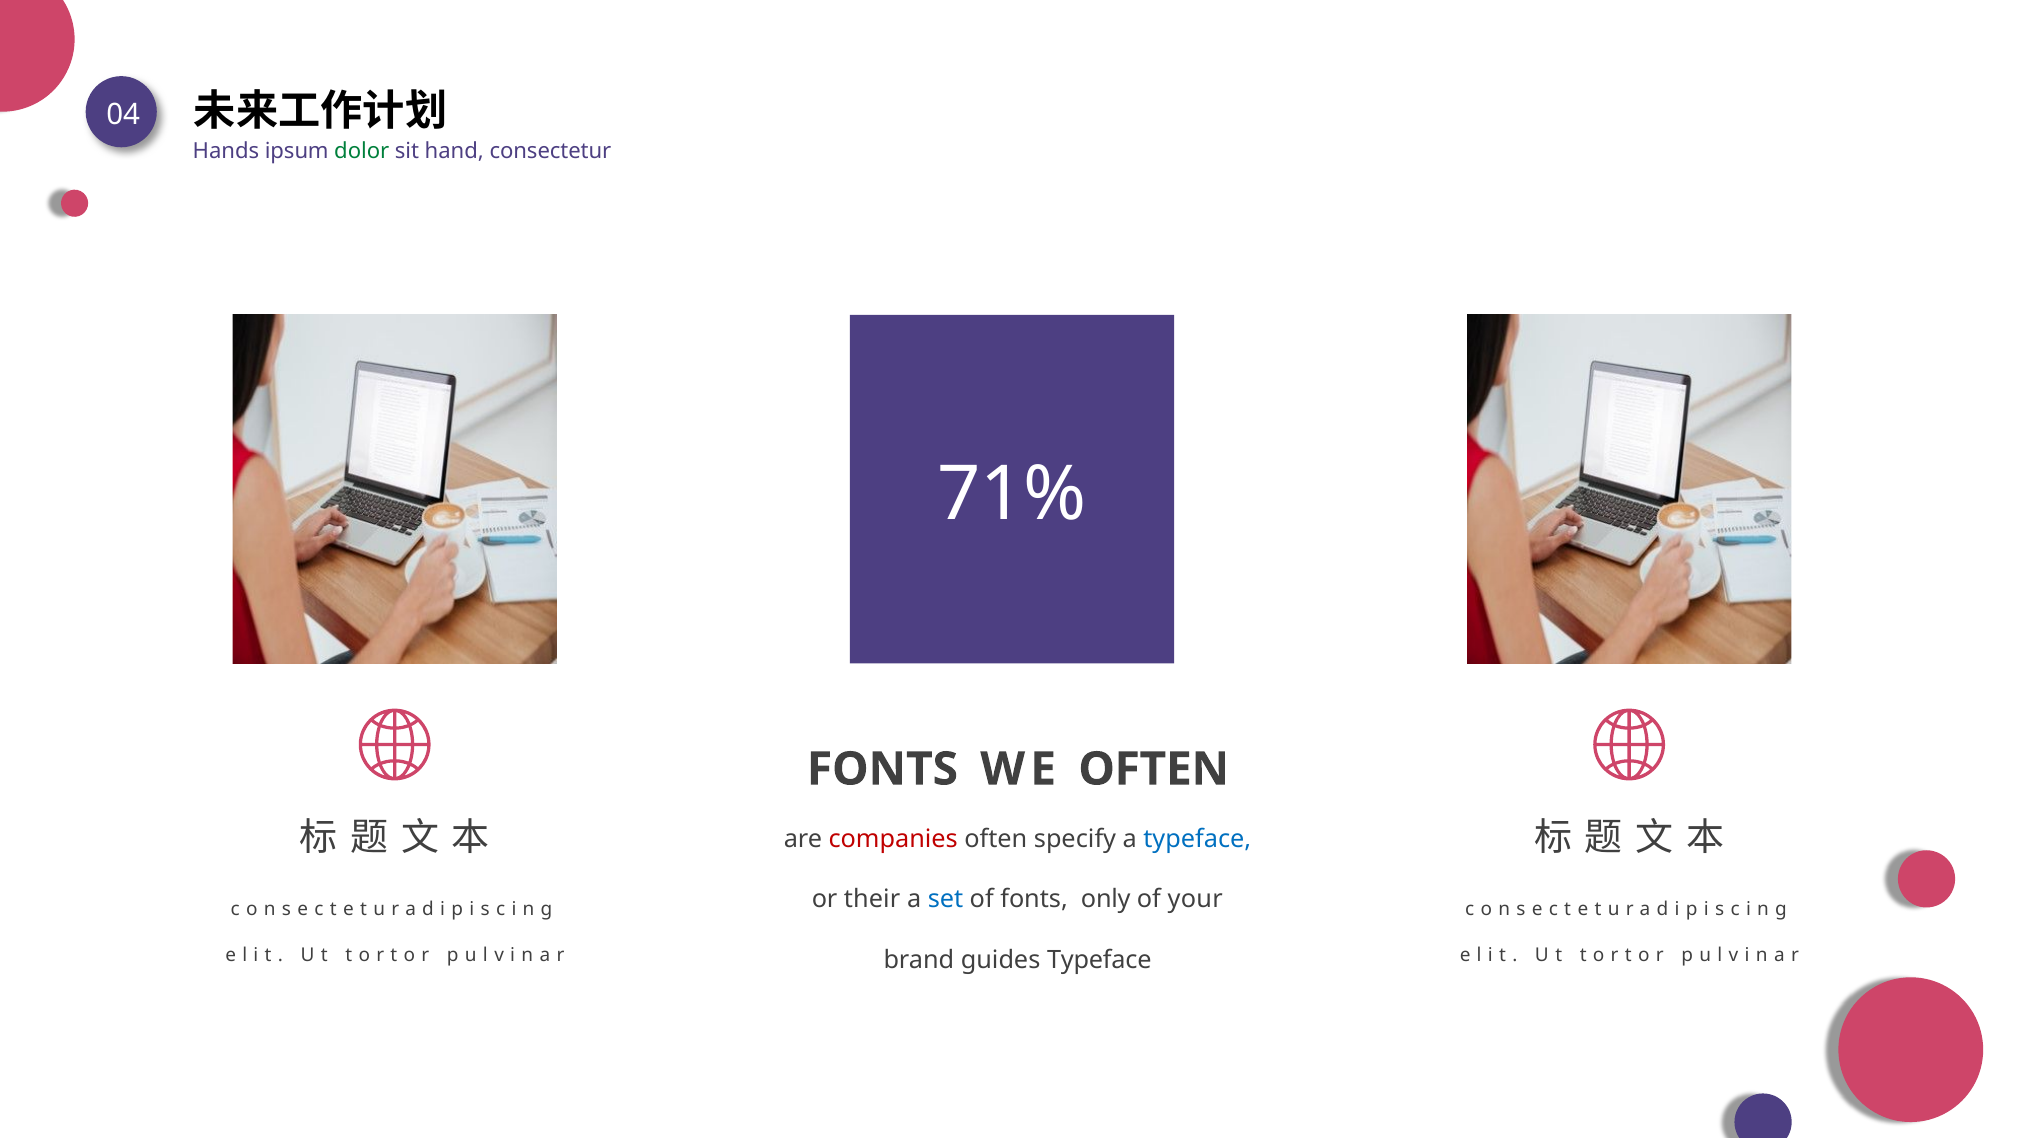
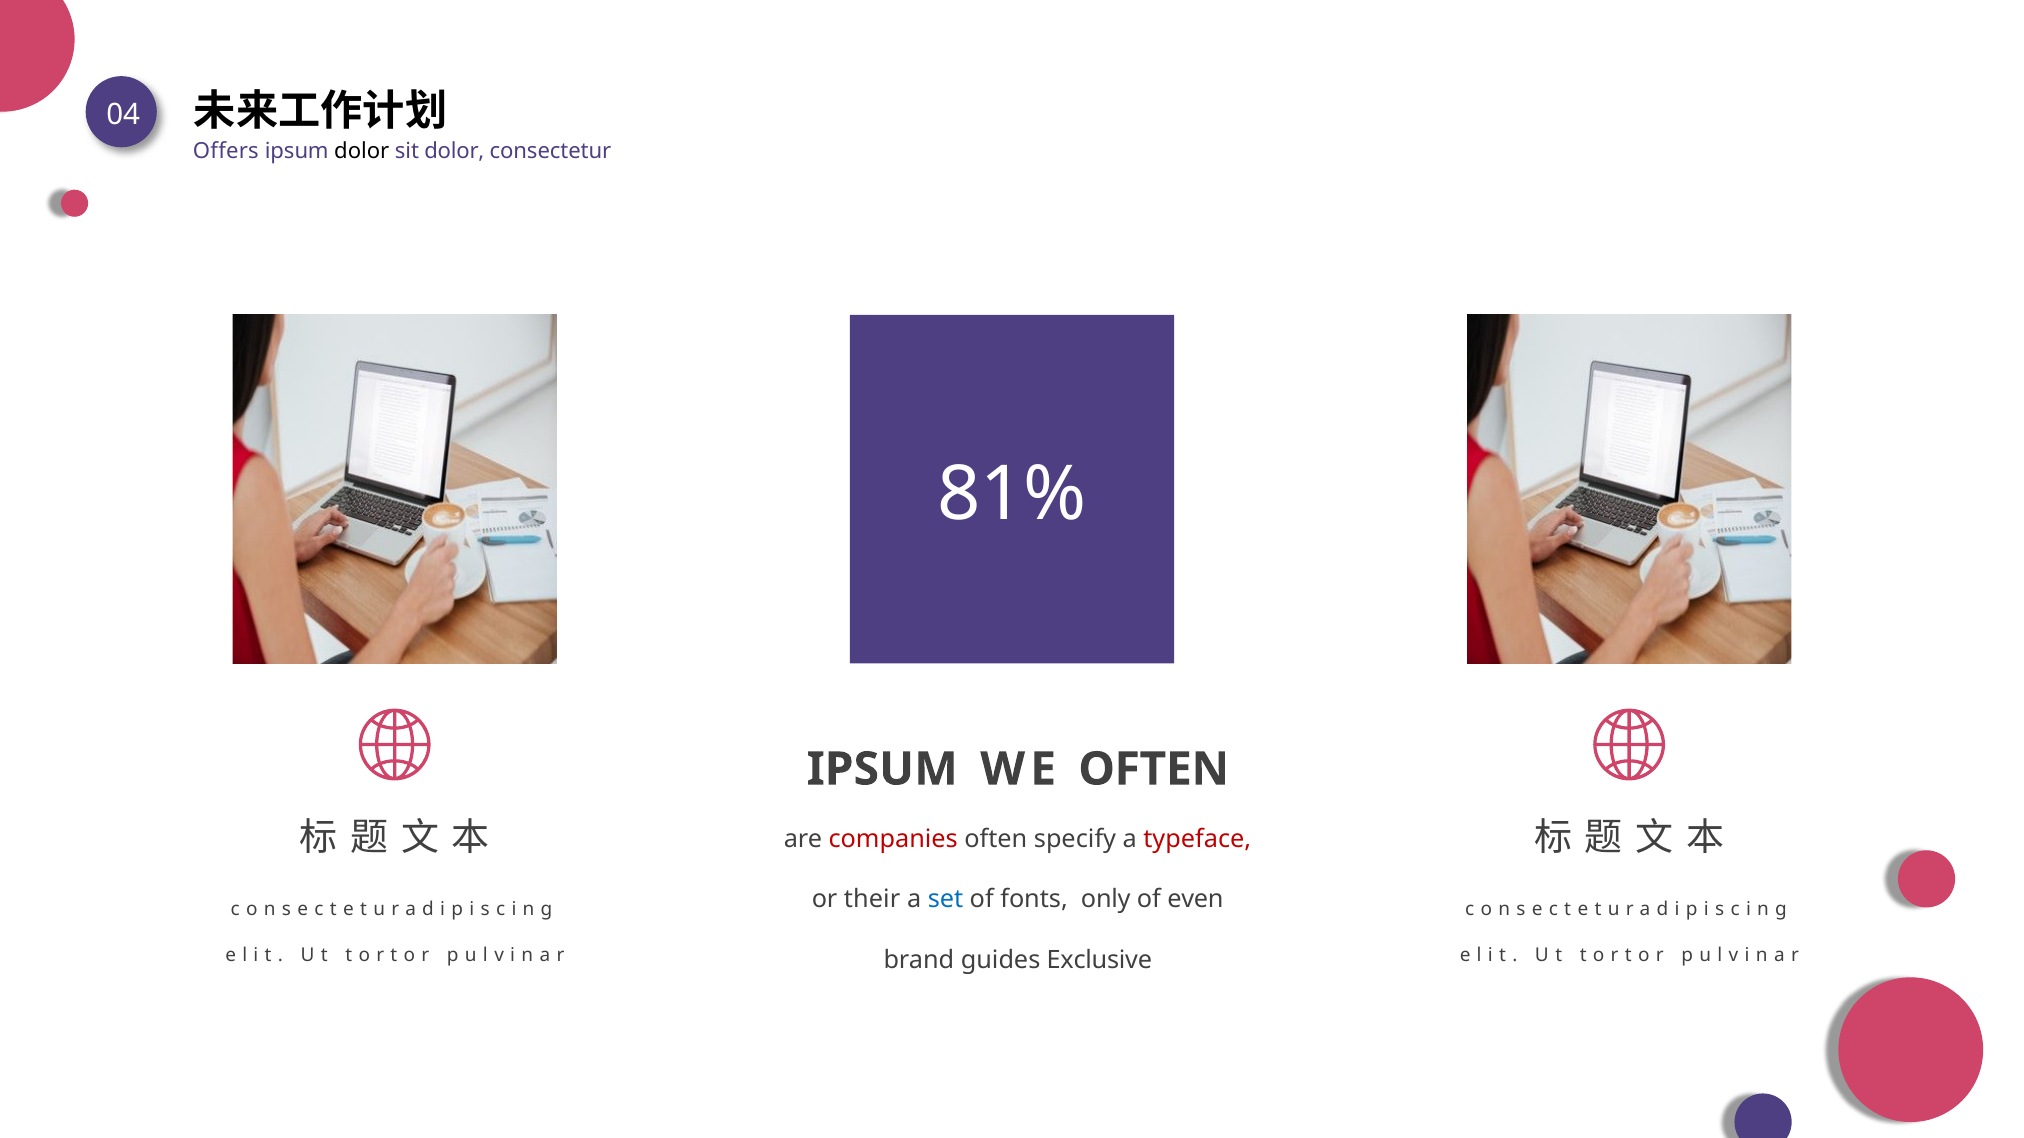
Hands: Hands -> Offers
dolor at (362, 152) colour: green -> black
sit hand: hand -> dolor
71%: 71% -> 81%
FONTS at (882, 770): FONTS -> IPSUM
typeface at (1197, 839) colour: blue -> red
your: your -> even
guides Typeface: Typeface -> Exclusive
